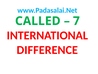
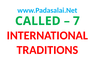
DIFFERENCE: DIFFERENCE -> TRADITIONS
